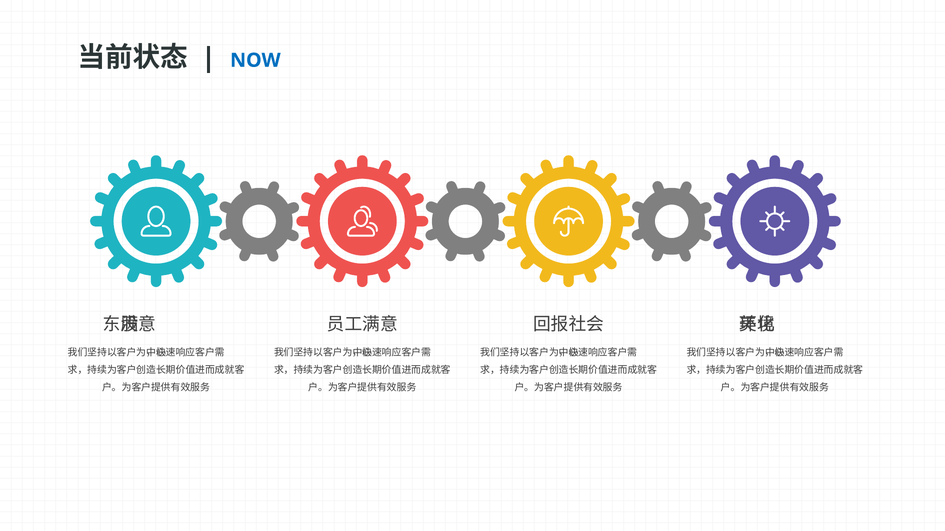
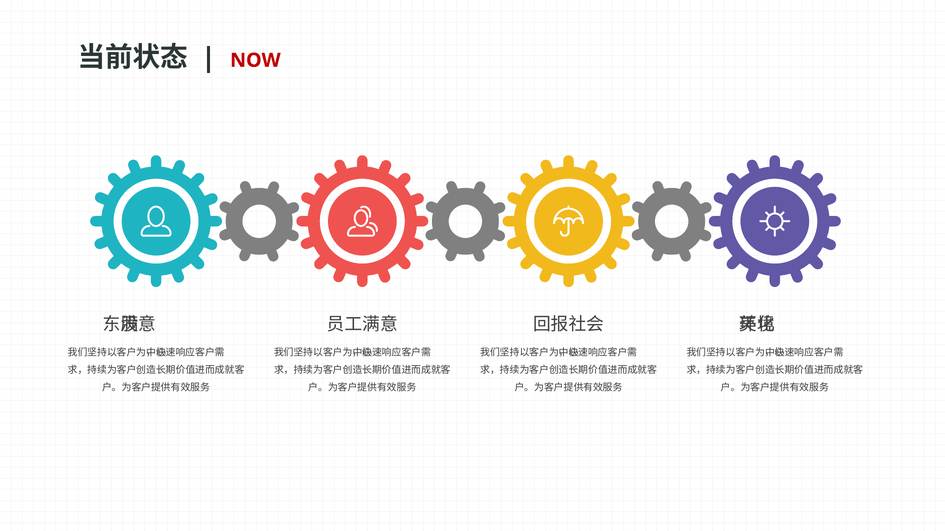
NOW colour: blue -> red
